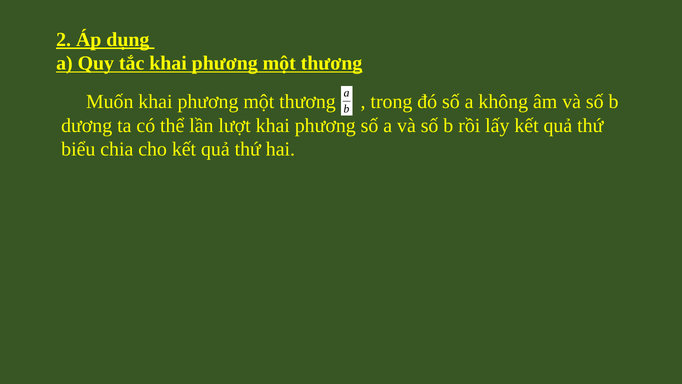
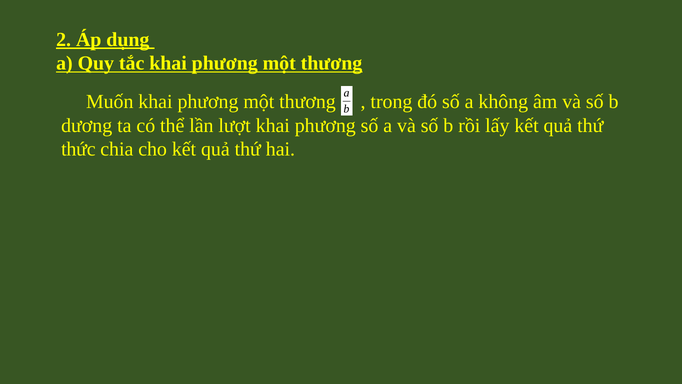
biểu: biểu -> thức
